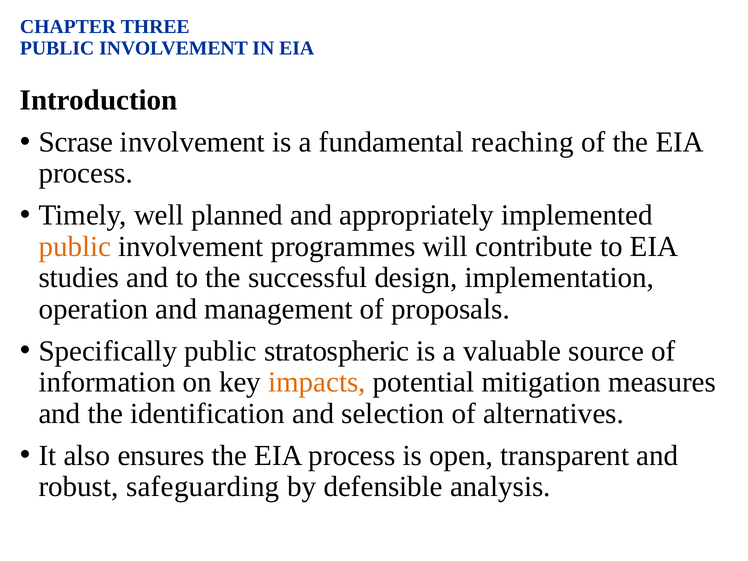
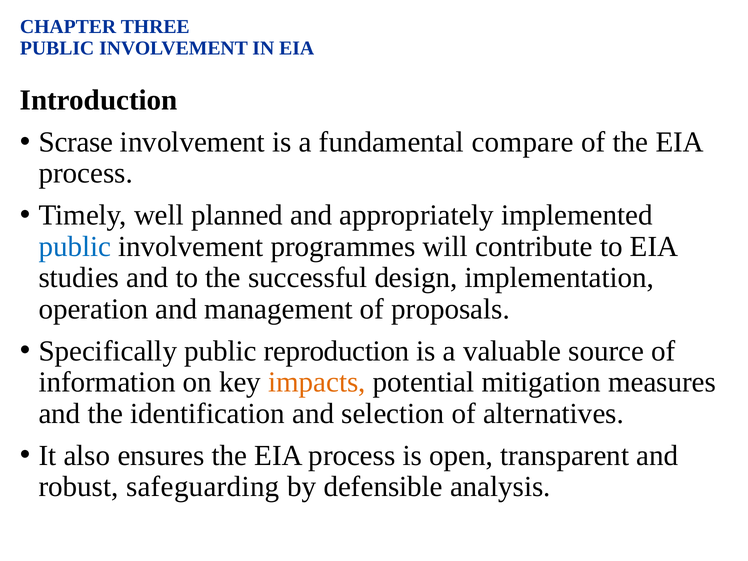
reaching: reaching -> compare
public at (75, 247) colour: orange -> blue
stratospheric: stratospheric -> reproduction
